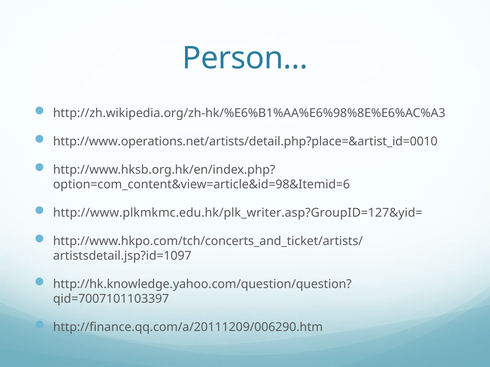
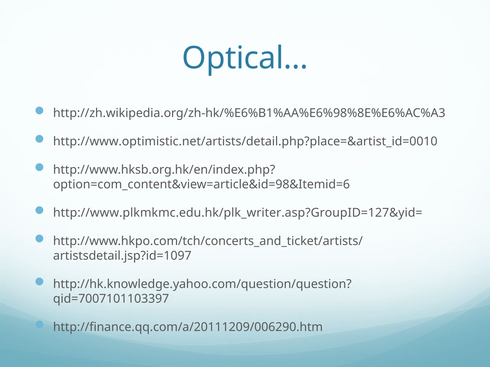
Person…: Person… -> Optical…
http://www.operations.net/artists/detail.php?place=&artist_id=0010: http://www.operations.net/artists/detail.php?place=&artist_id=0010 -> http://www.optimistic.net/artists/detail.php?place=&artist_id=0010
